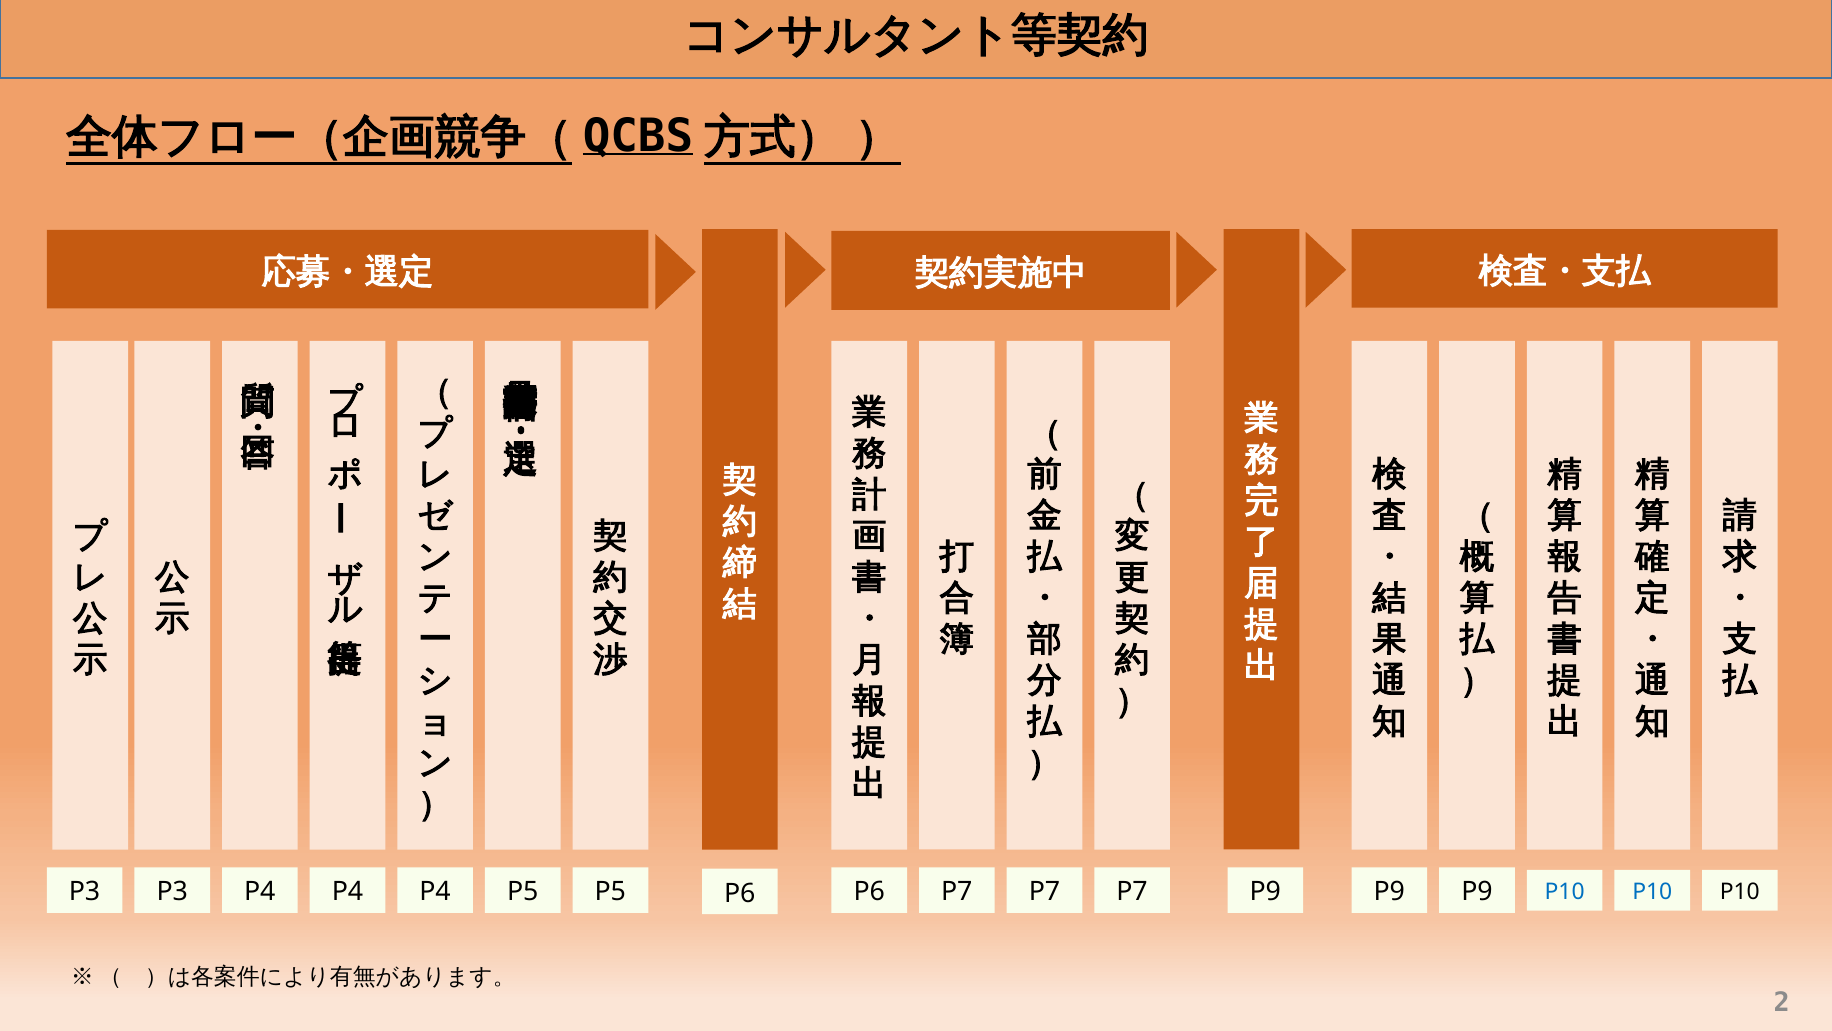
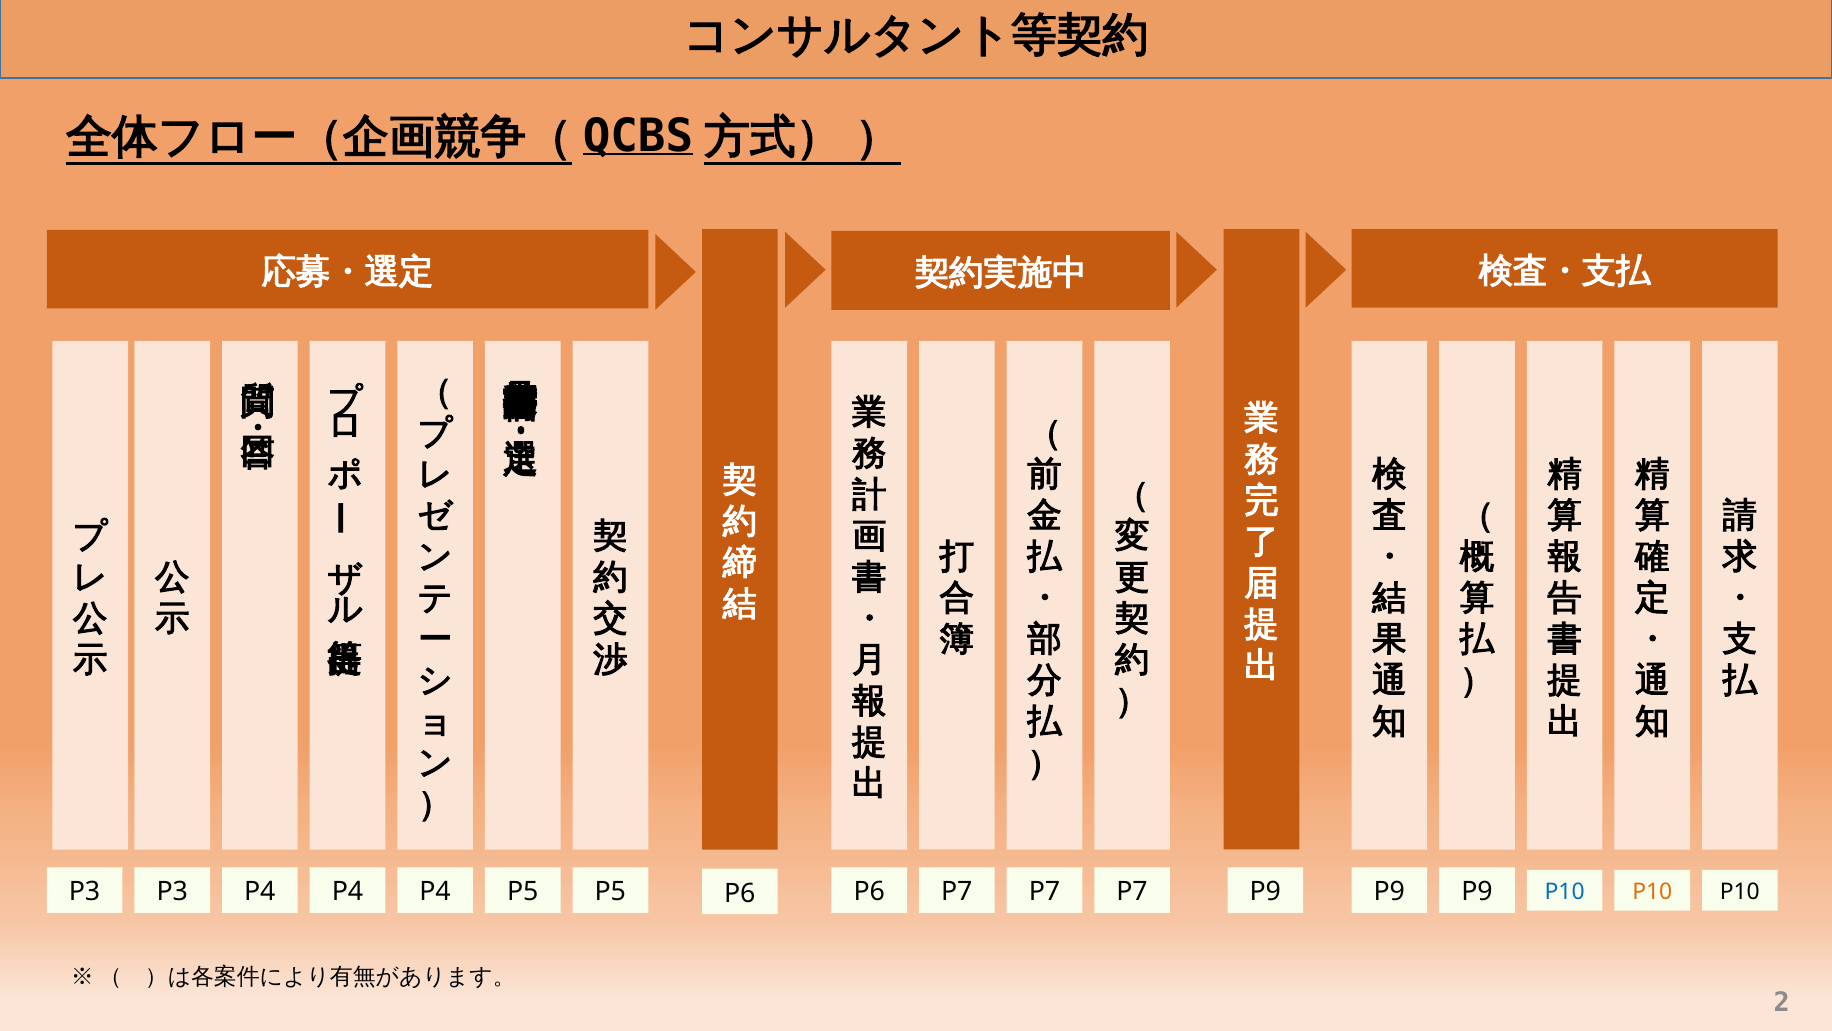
P10 at (1652, 891) colour: blue -> orange
